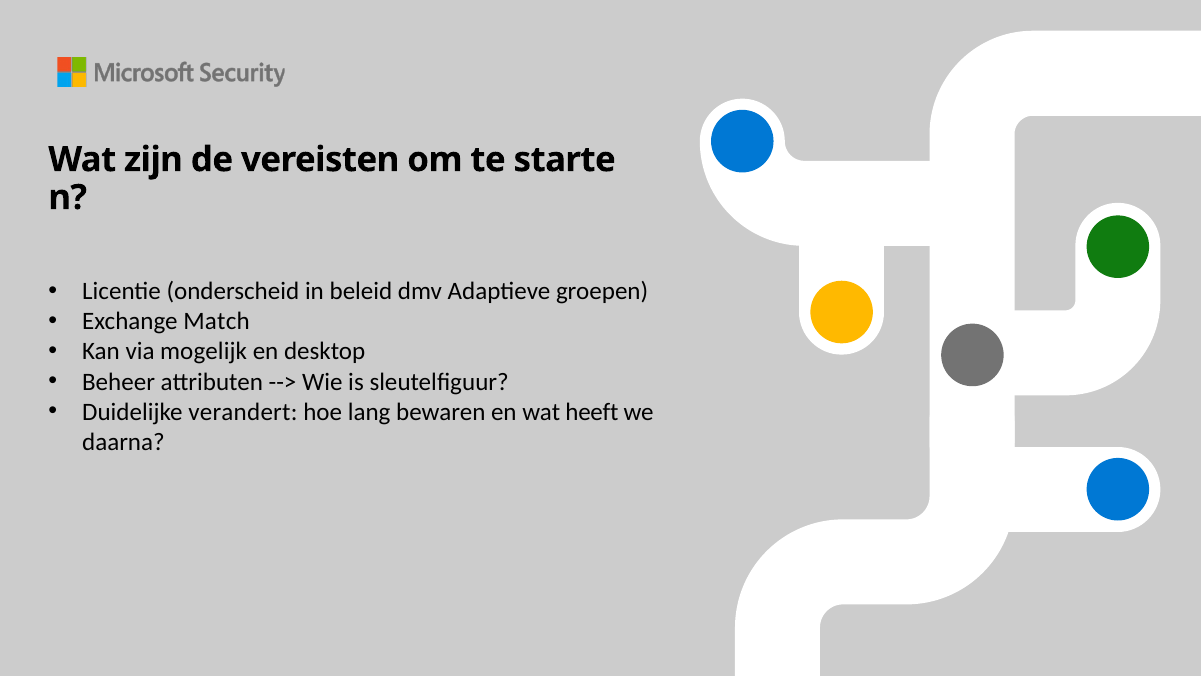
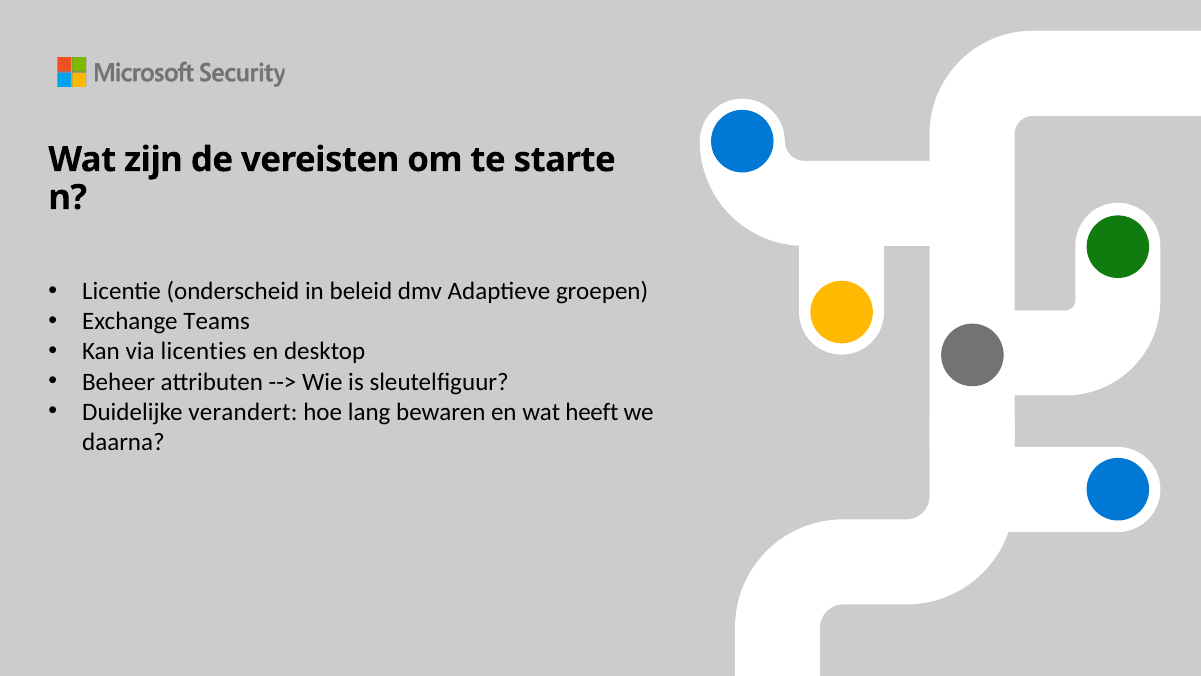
Match: Match -> Teams
mogelijk: mogelijk -> licenties
